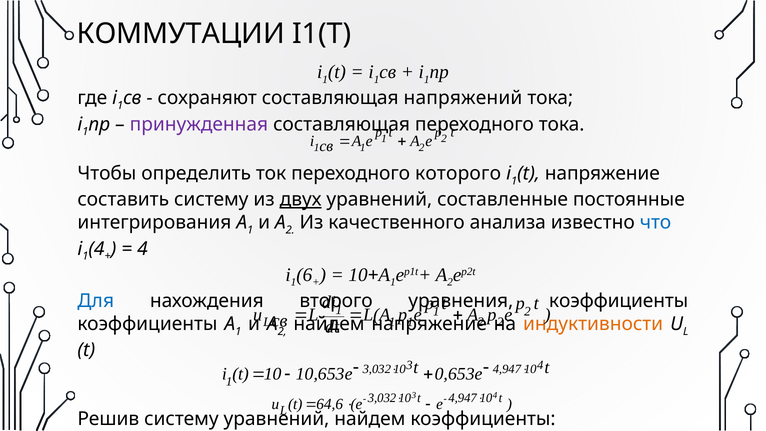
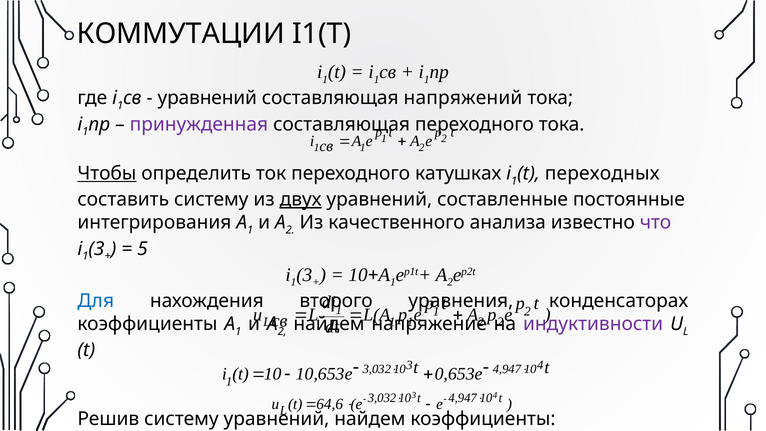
сохраняют at (207, 98): сохраняют -> уравнений
Чтобы underline: none -> present
которого: которого -> катушках
t напряжение: напряжение -> переходных
что colour: blue -> purple
4 at (96, 249): 4 -> 3
4 at (142, 249): 4 -> 5
6 at (304, 275): 6 -> 3
коэффициенты at (619, 301): коэффициенты -> конденсаторах
индуктивности colour: orange -> purple
